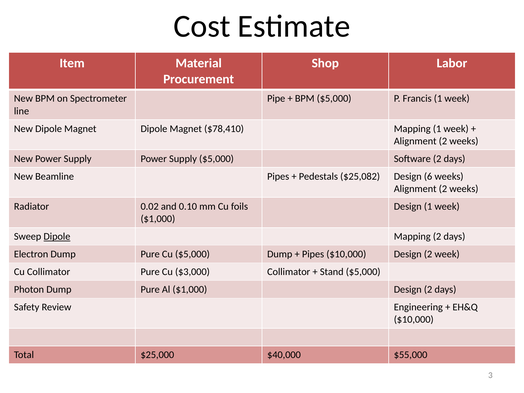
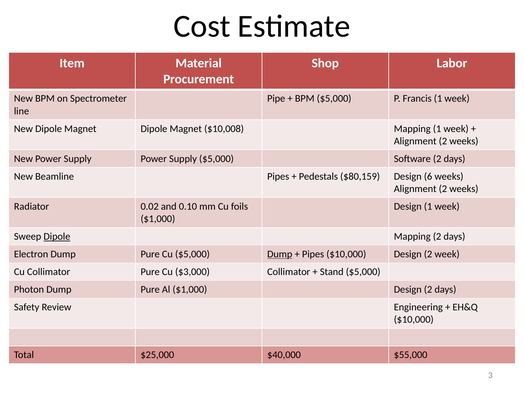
$78,410: $78,410 -> $10,008
$25,082: $25,082 -> $80,159
Dump at (280, 254) underline: none -> present
